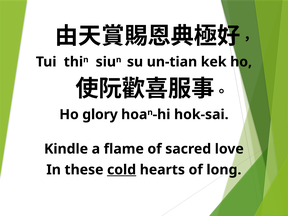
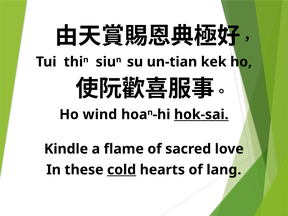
glory: glory -> wind
hok-sai underline: none -> present
long: long -> lang
